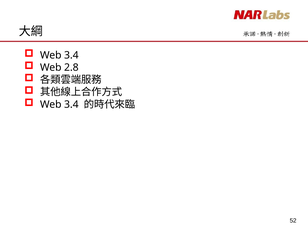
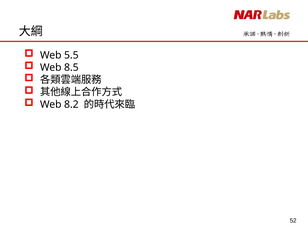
3.4 at (71, 55): 3.4 -> 5.5
2.8: 2.8 -> 8.5
3.4 at (71, 104): 3.4 -> 8.2
